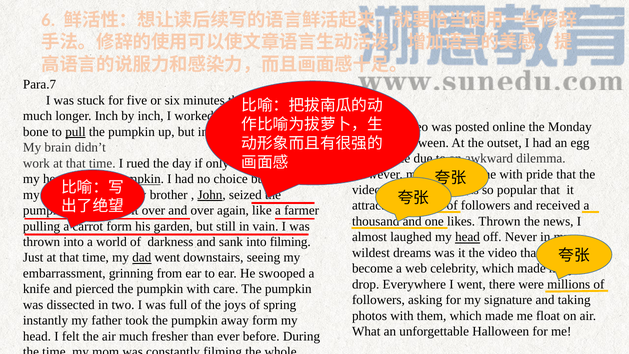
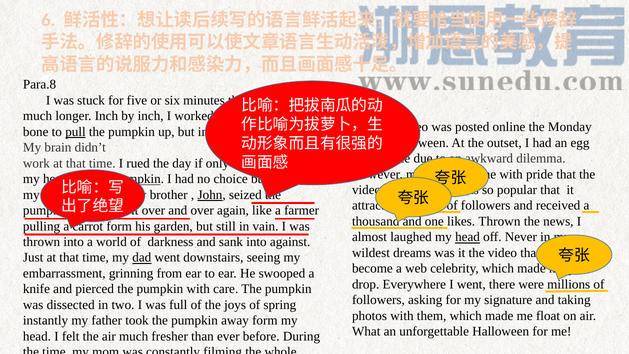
Para.7: Para.7 -> Para.8
into filming: filming -> against
